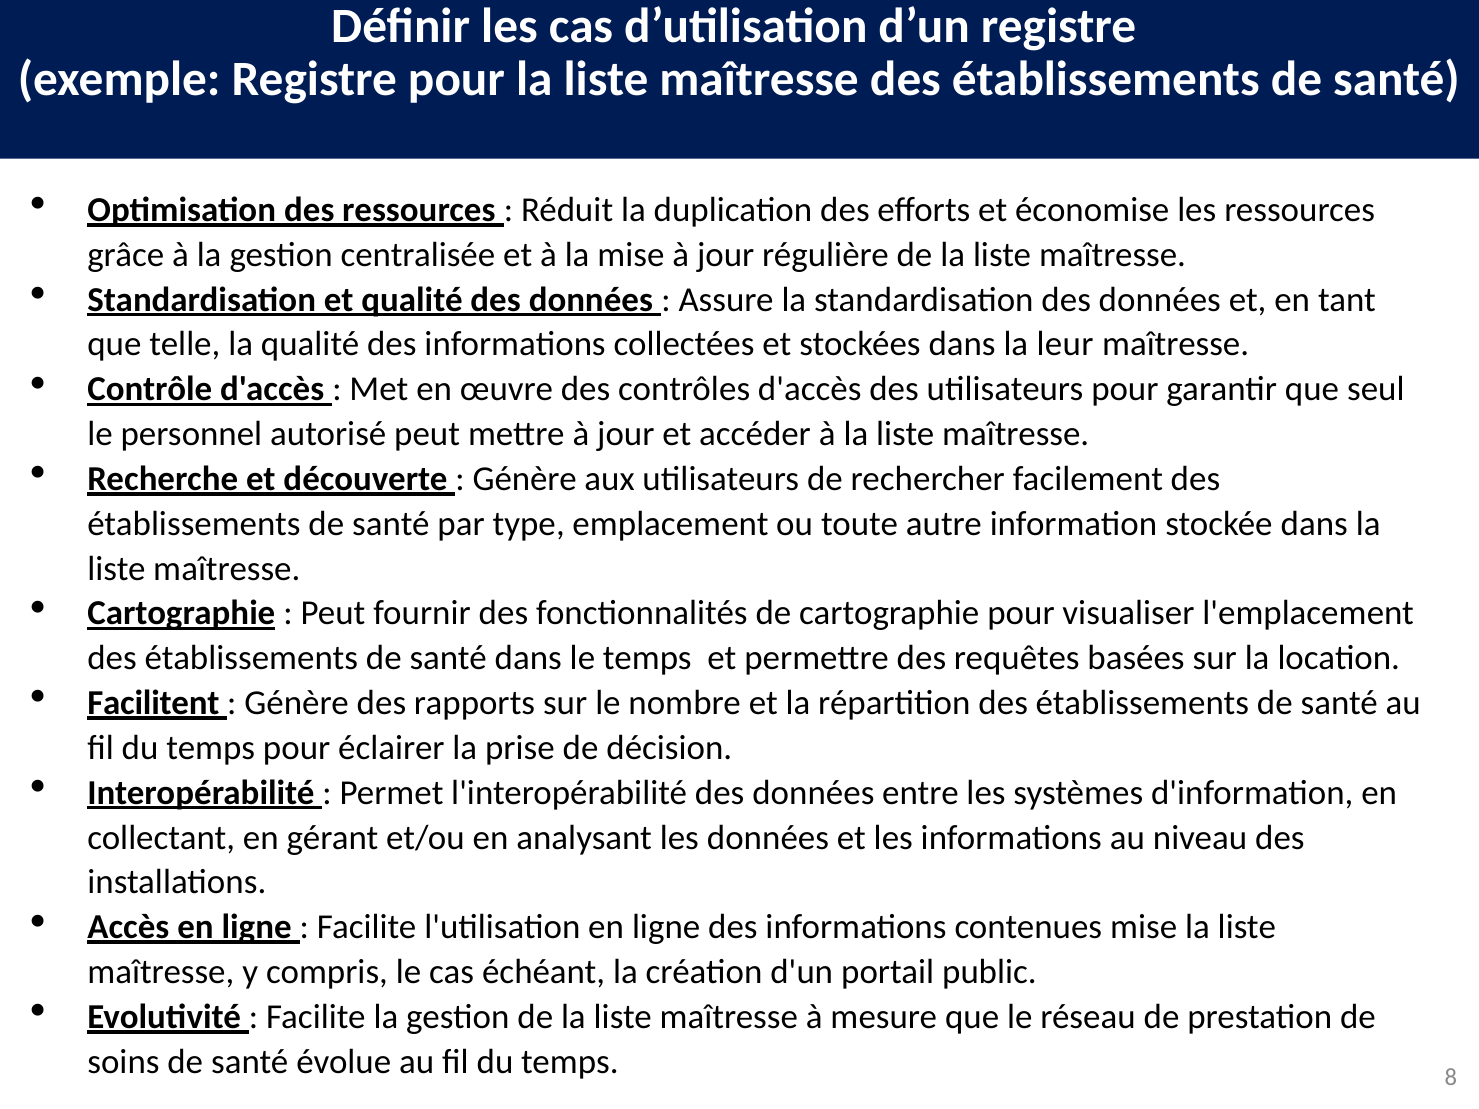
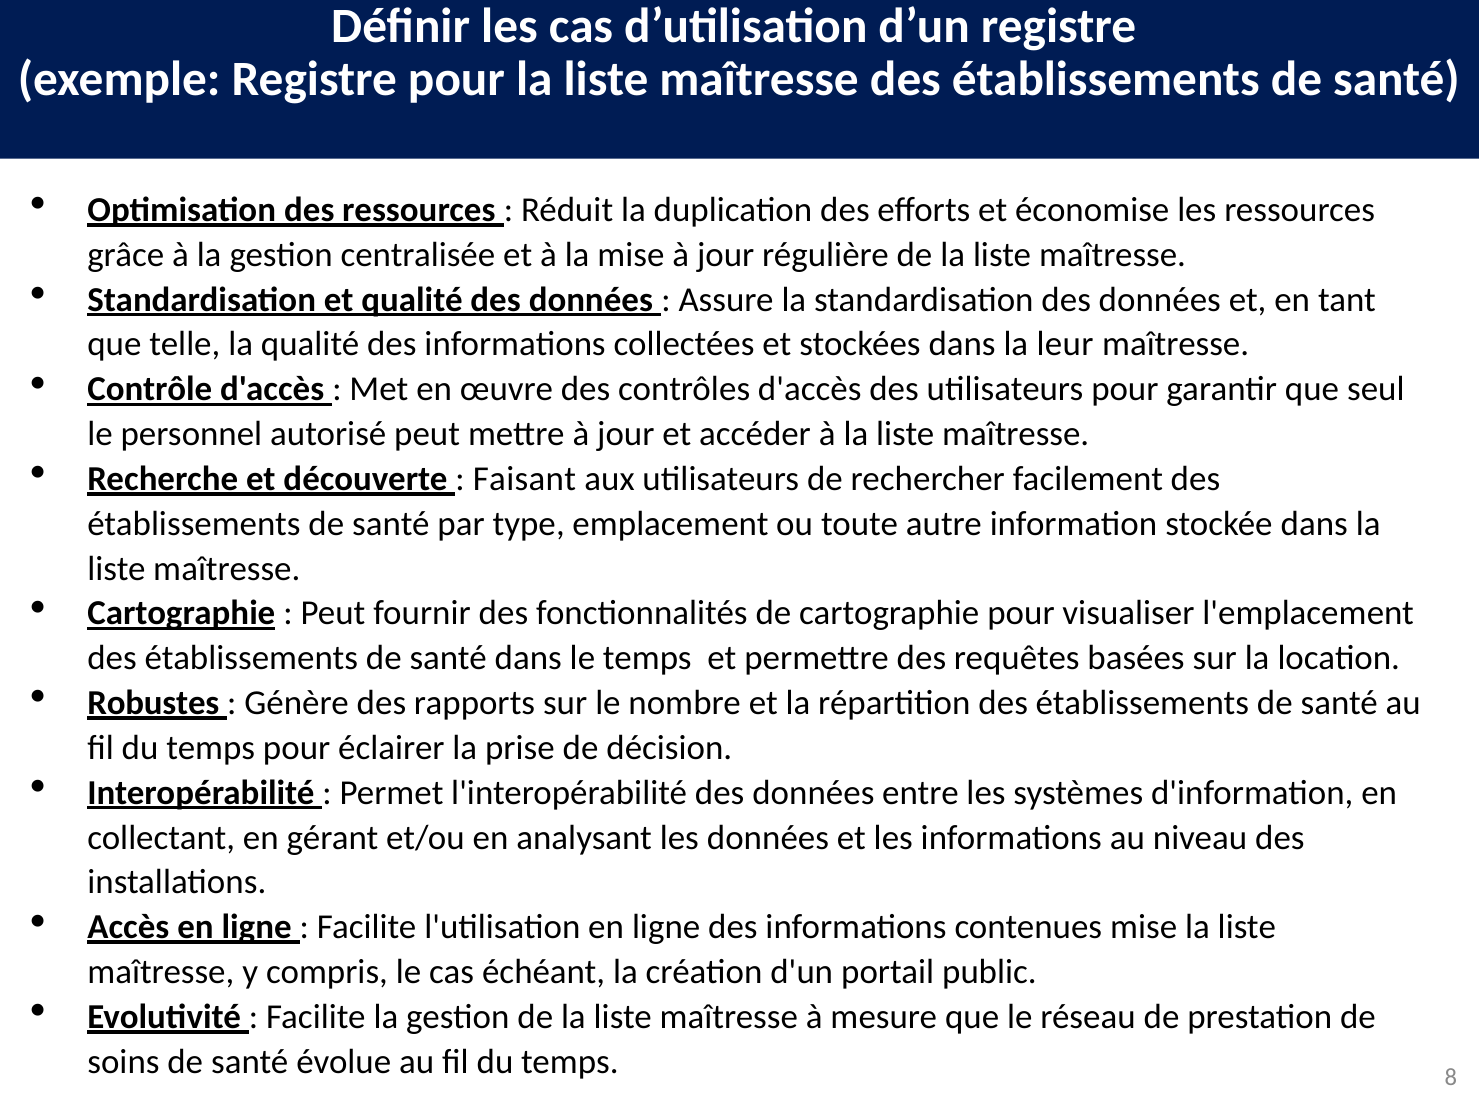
Génère at (525, 479): Génère -> Faisant
Facilitent: Facilitent -> Robustes
